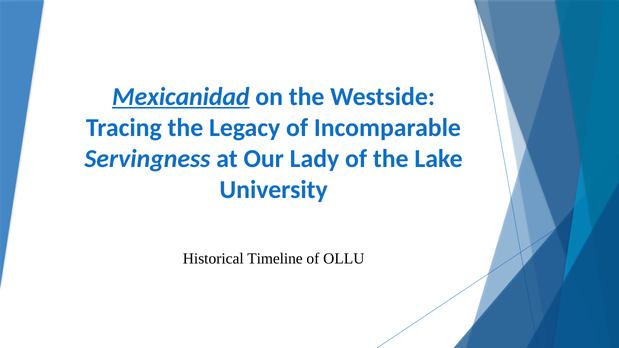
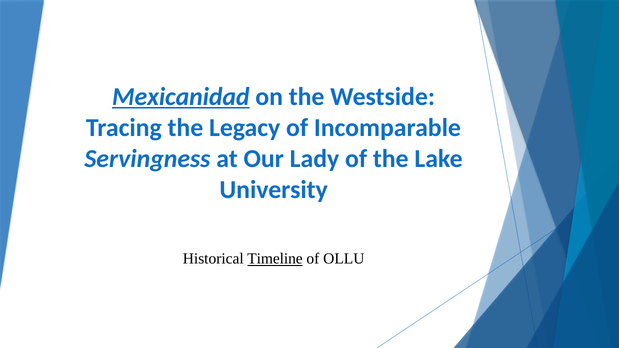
Timeline underline: none -> present
